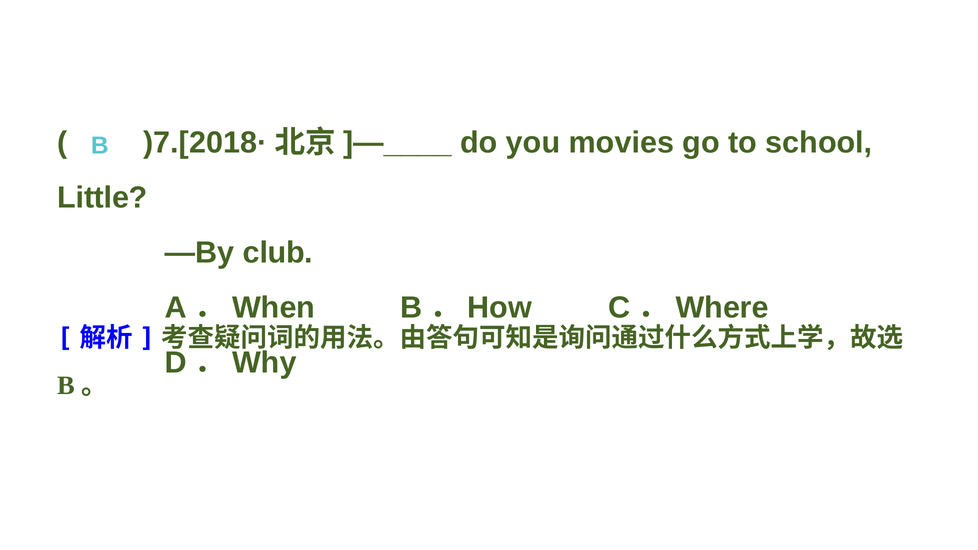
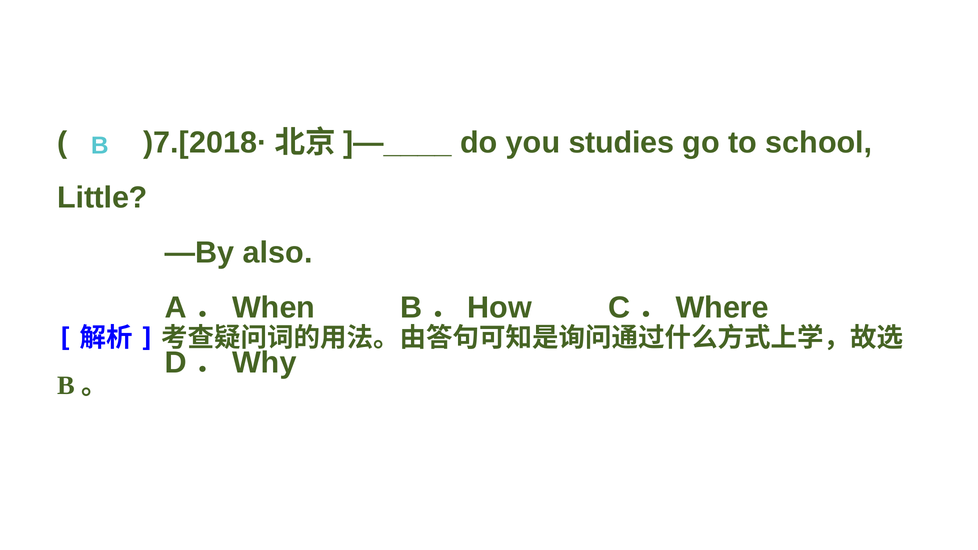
movies: movies -> studies
club: club -> also
